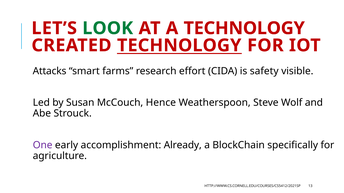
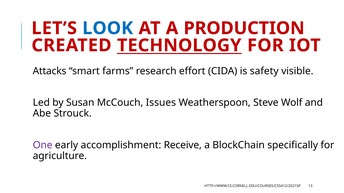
LOOK colour: green -> blue
A TECHNOLOGY: TECHNOLOGY -> PRODUCTION
Hence: Hence -> Issues
Already: Already -> Receive
